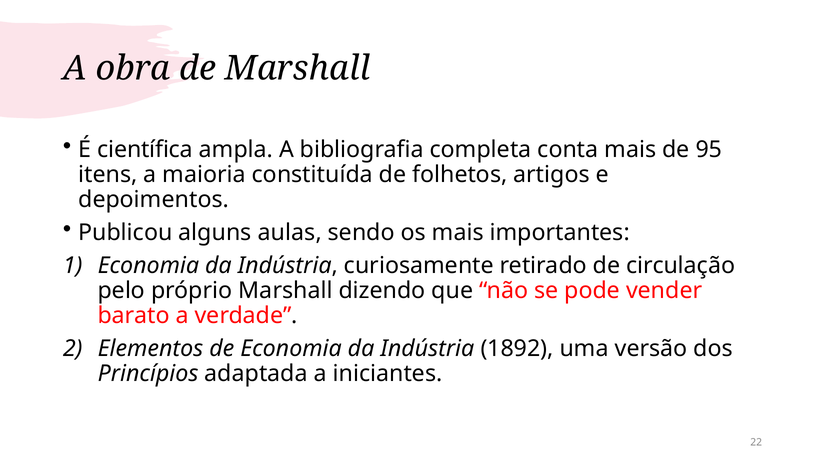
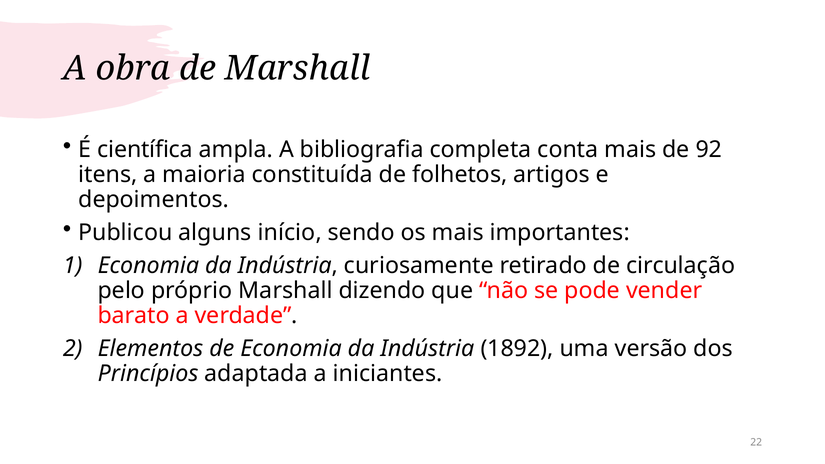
95: 95 -> 92
aulas: aulas -> início
